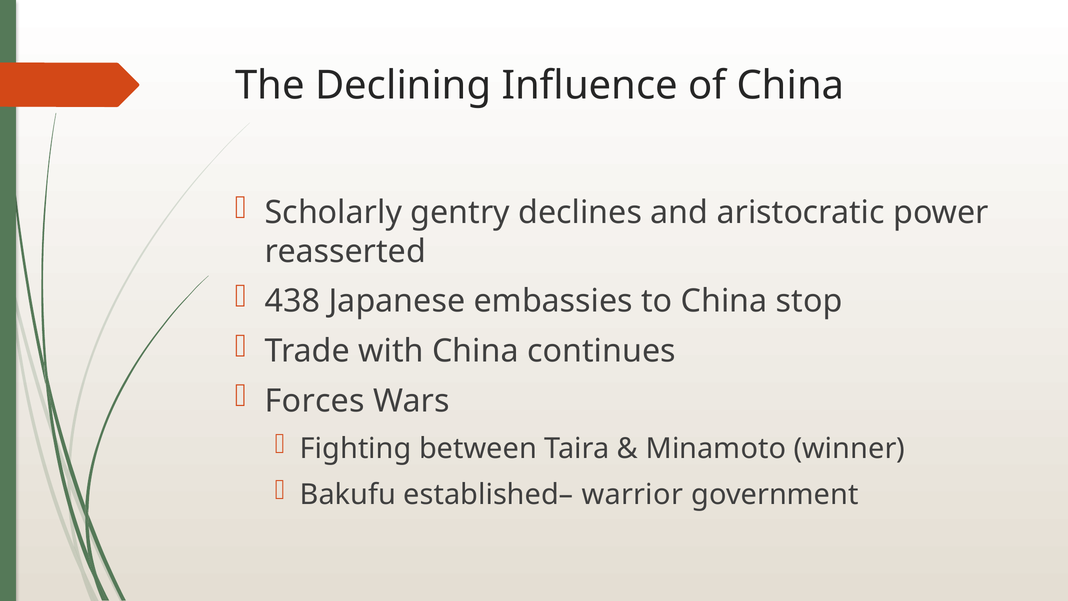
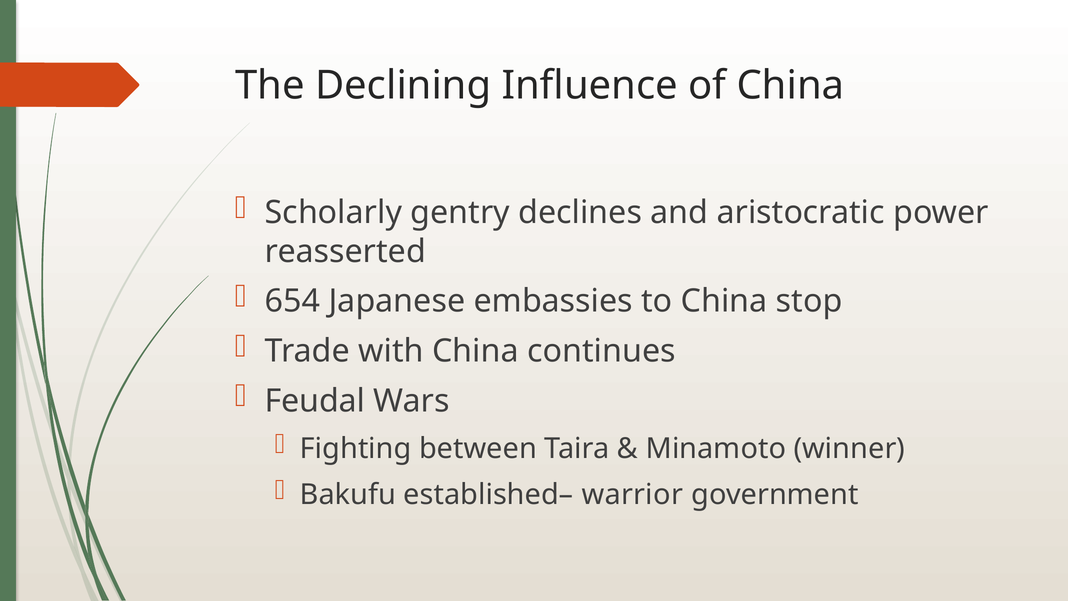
438: 438 -> 654
Forces: Forces -> Feudal
